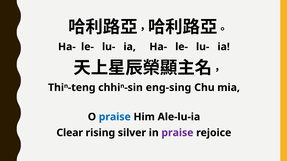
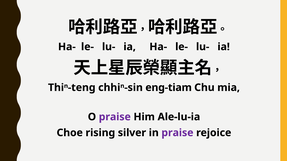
eng-sing: eng-sing -> eng-tiam
praise at (115, 117) colour: blue -> purple
Clear: Clear -> Choe
